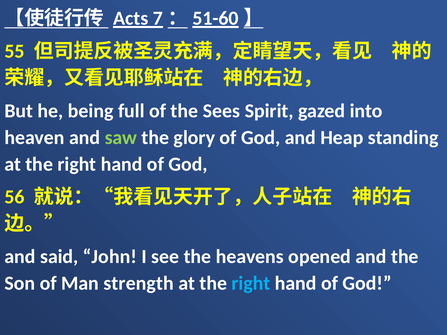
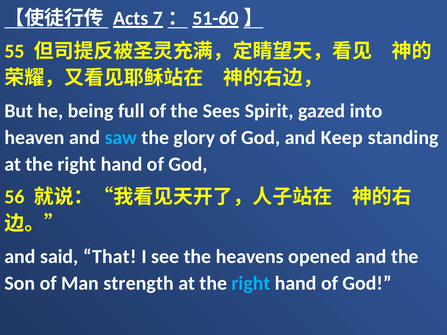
saw colour: light green -> light blue
Heap: Heap -> Keep
John: John -> That
